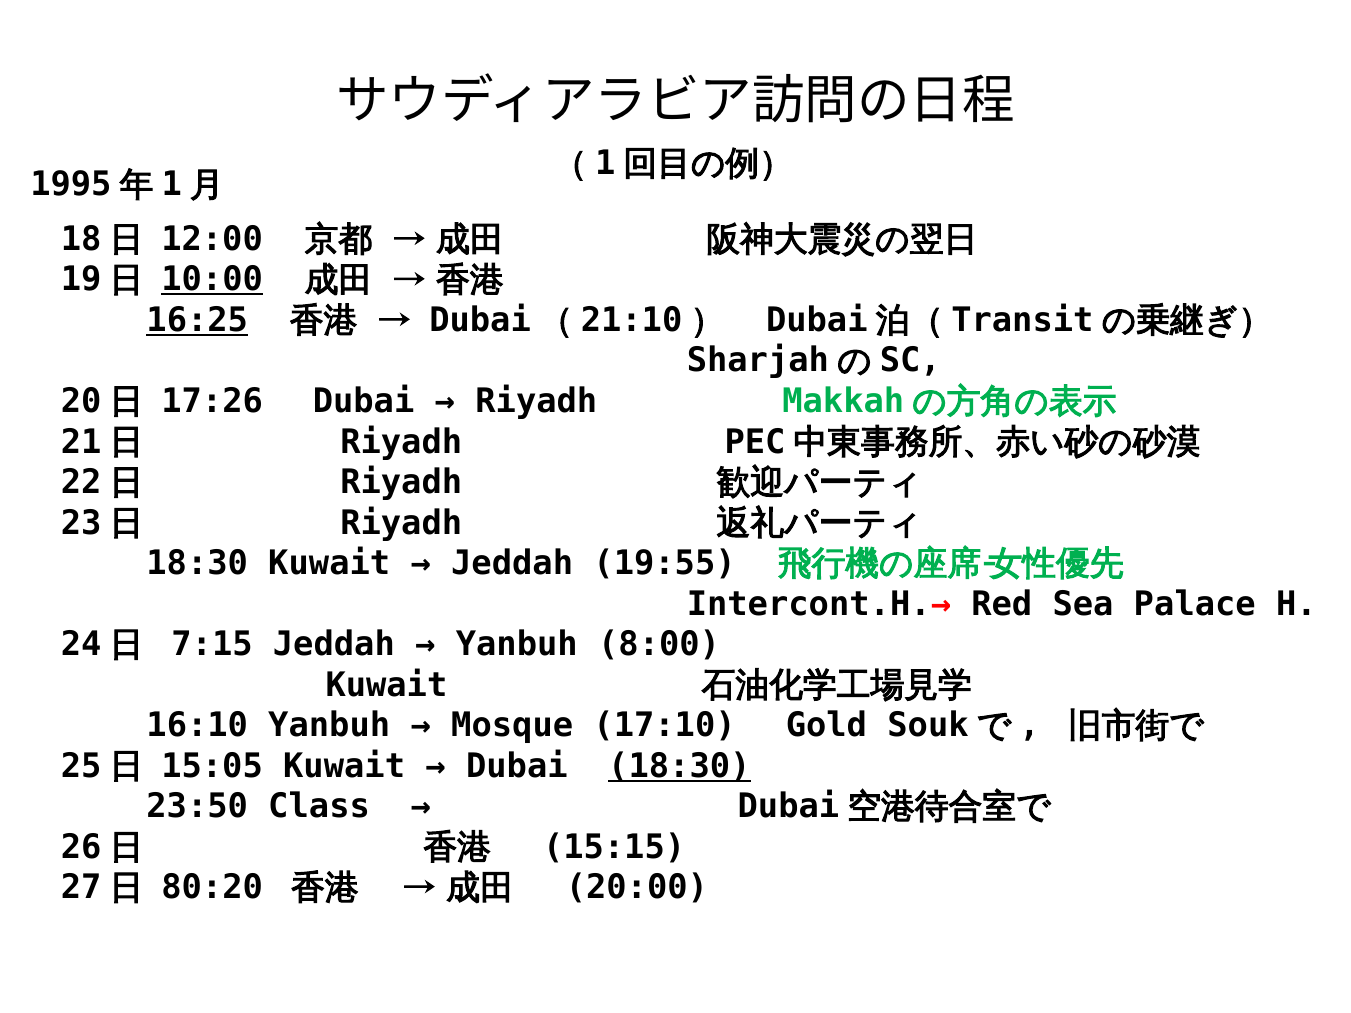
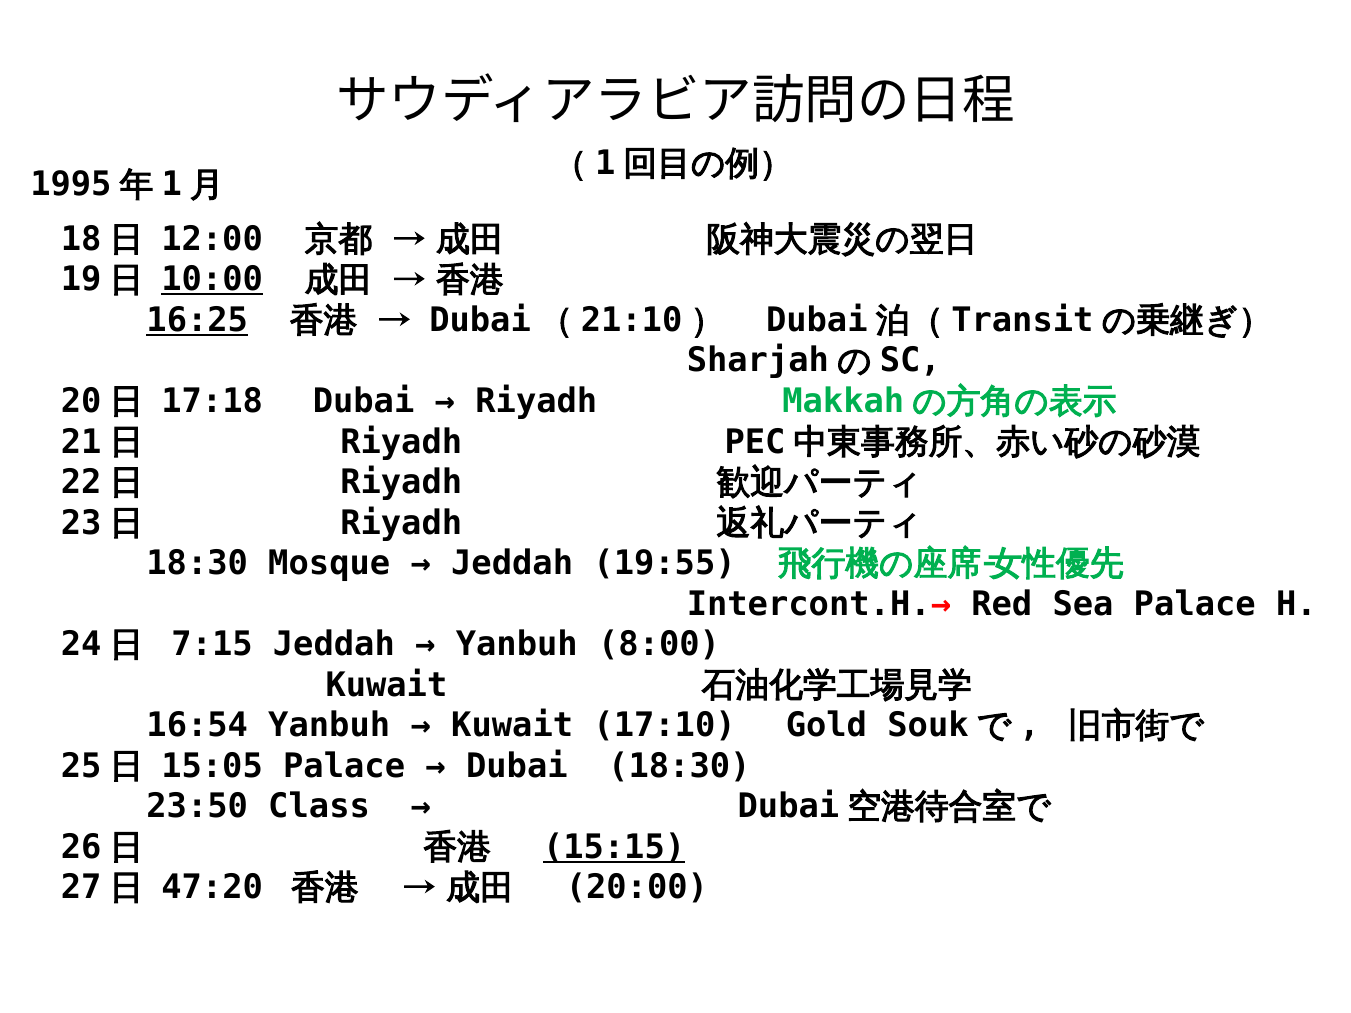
17:26: 17:26 -> 17:18
18:30 Kuwait: Kuwait -> Mosque
16:10: 16:10 -> 16:54
Mosque at (512, 726): Mosque -> Kuwait
15:05 Kuwait: Kuwait -> Palace
18:30 at (679, 766) underline: present -> none
15:15 underline: none -> present
80:20: 80:20 -> 47:20
